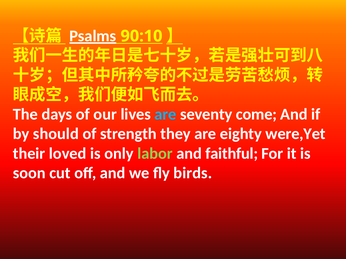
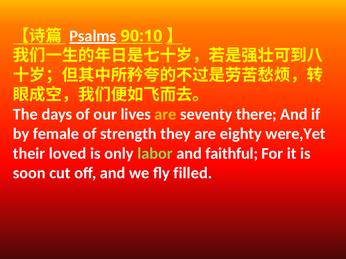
are at (165, 115) colour: light blue -> yellow
come: come -> there
should: should -> female
birds: birds -> filled
